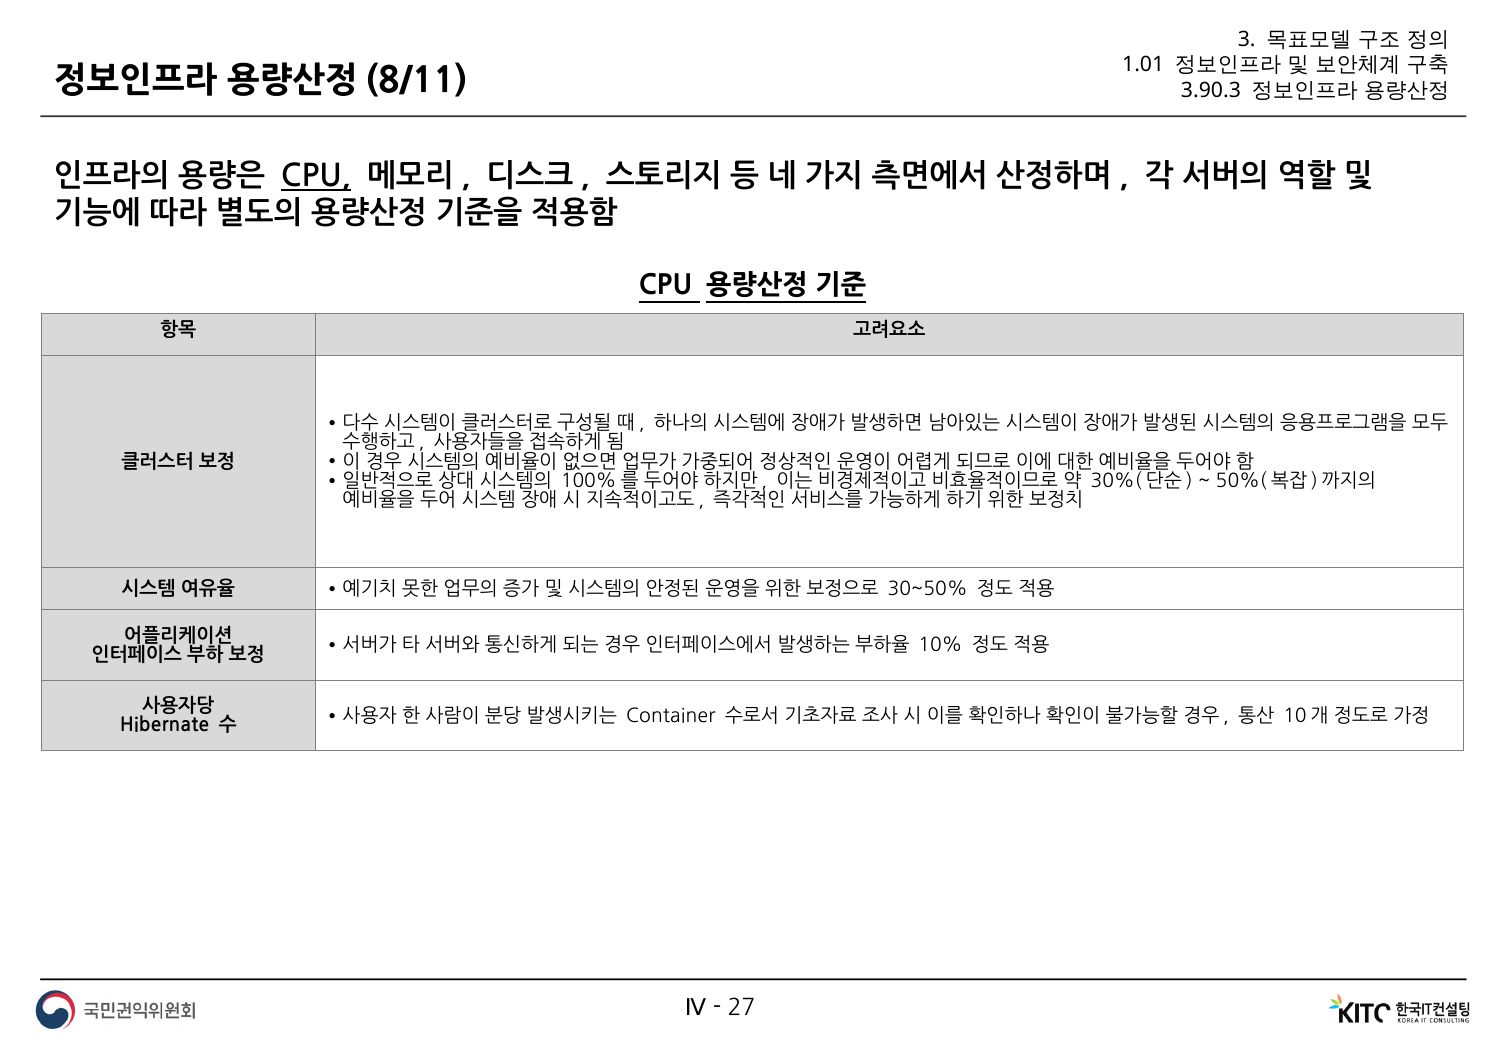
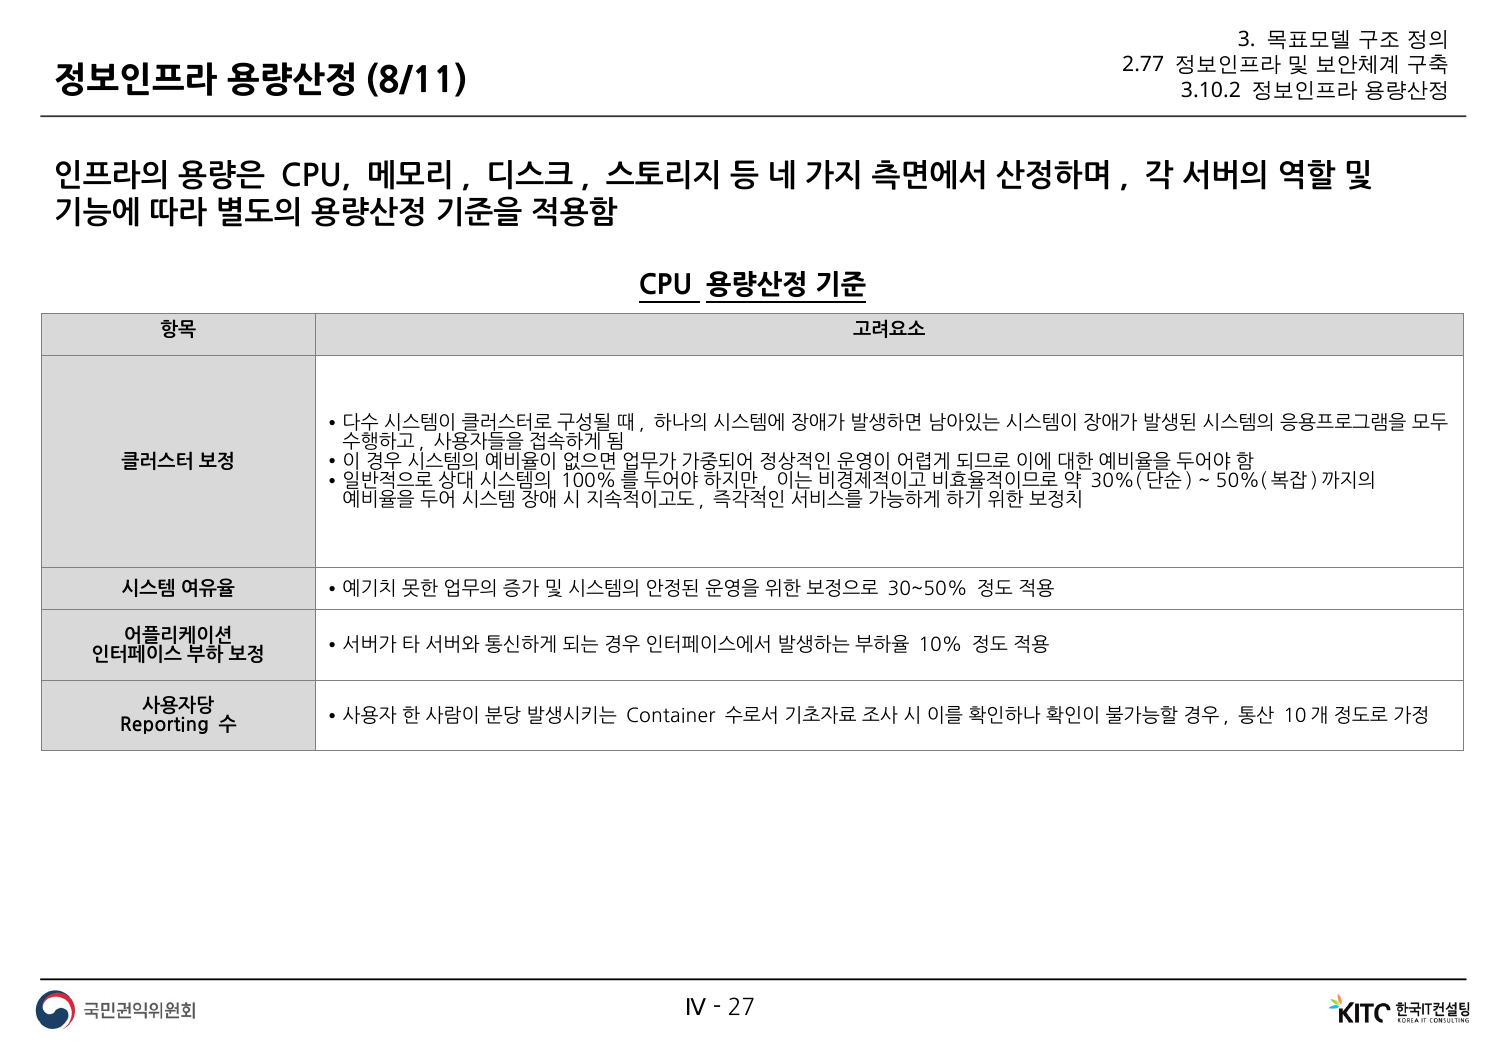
1.01: 1.01 -> 2.77
3.90.3: 3.90.3 -> 3.10.2
CPU at (316, 176) underline: present -> none
Hibernate: Hibernate -> Reporting
